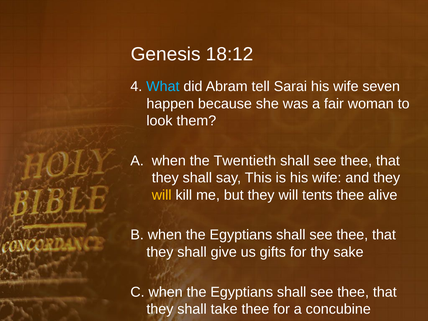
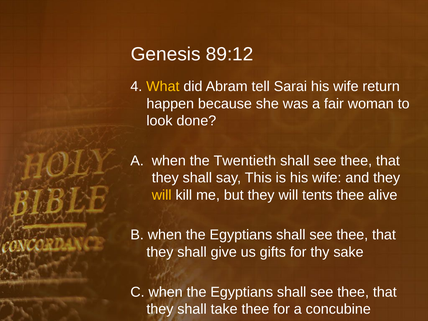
18:12: 18:12 -> 89:12
What colour: light blue -> yellow
seven: seven -> return
them: them -> done
